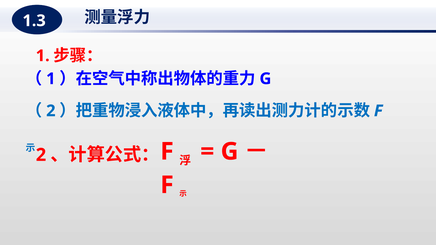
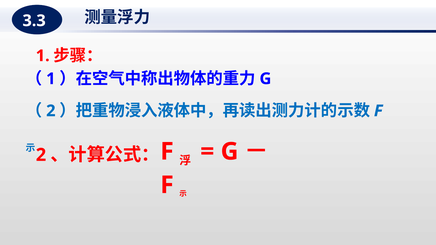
1.3: 1.3 -> 3.3
